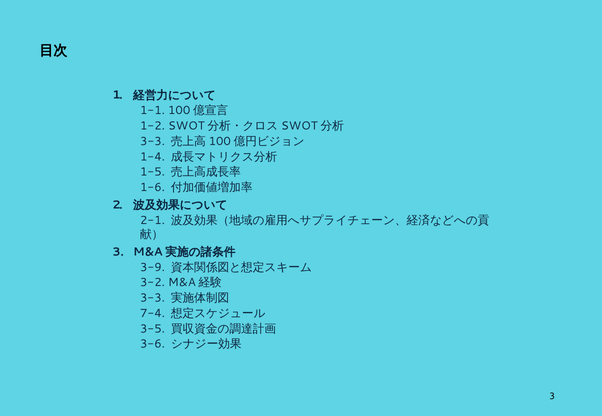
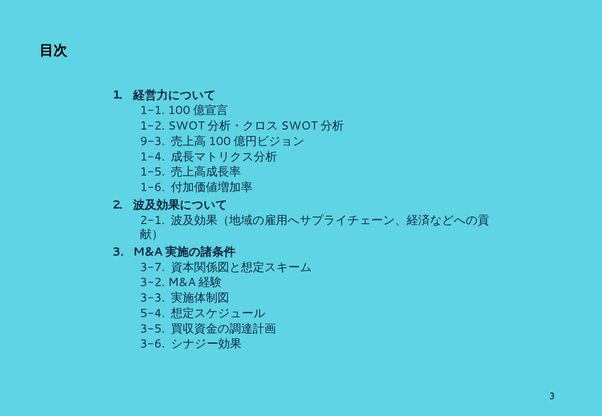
3-3 at (152, 142): 3-3 -> 9-3
3-9: 3-9 -> 3-7
7-4: 7-4 -> 5-4
